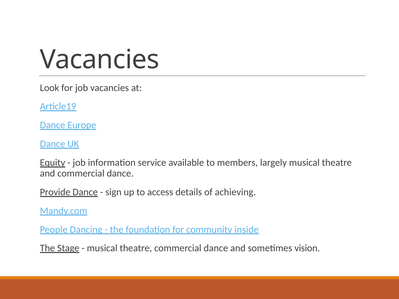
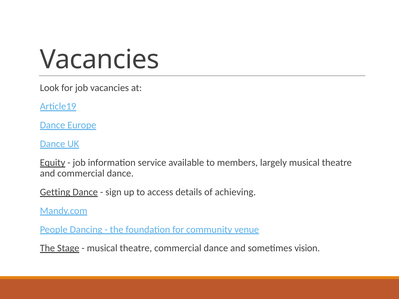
Provide: Provide -> Getting
inside: inside -> venue
